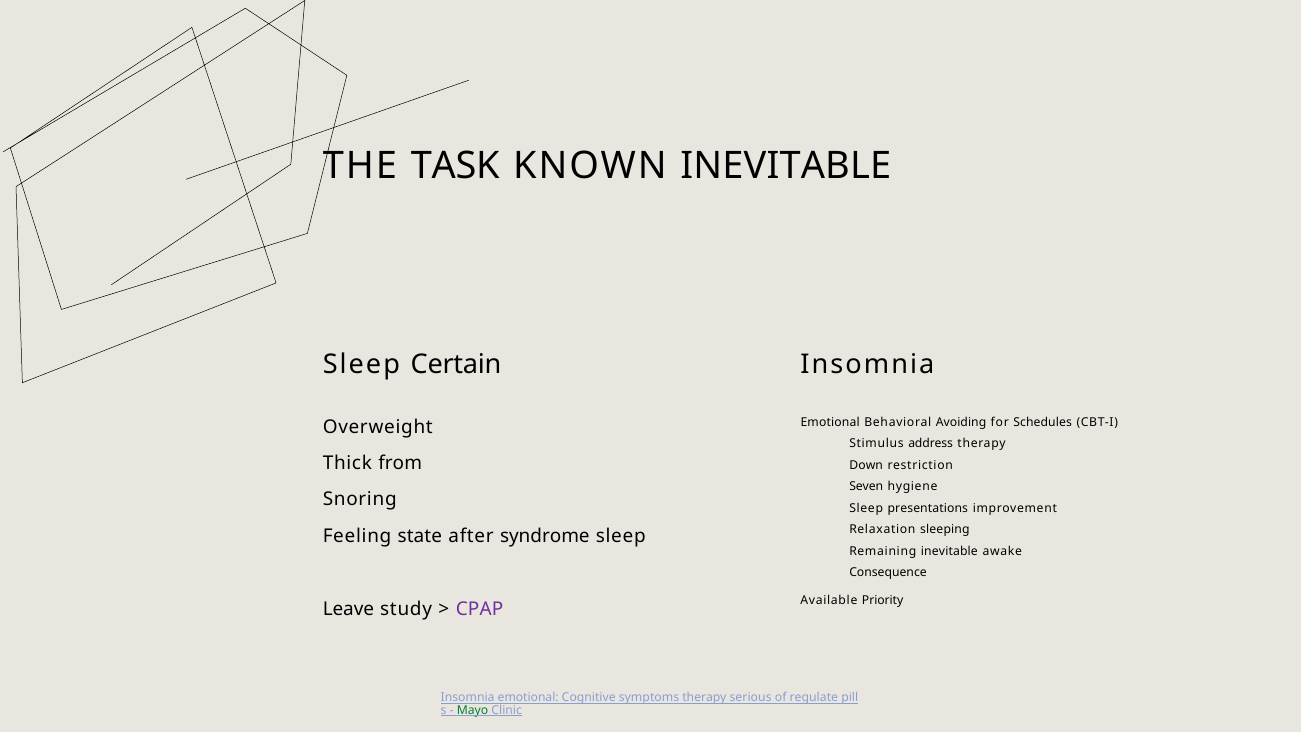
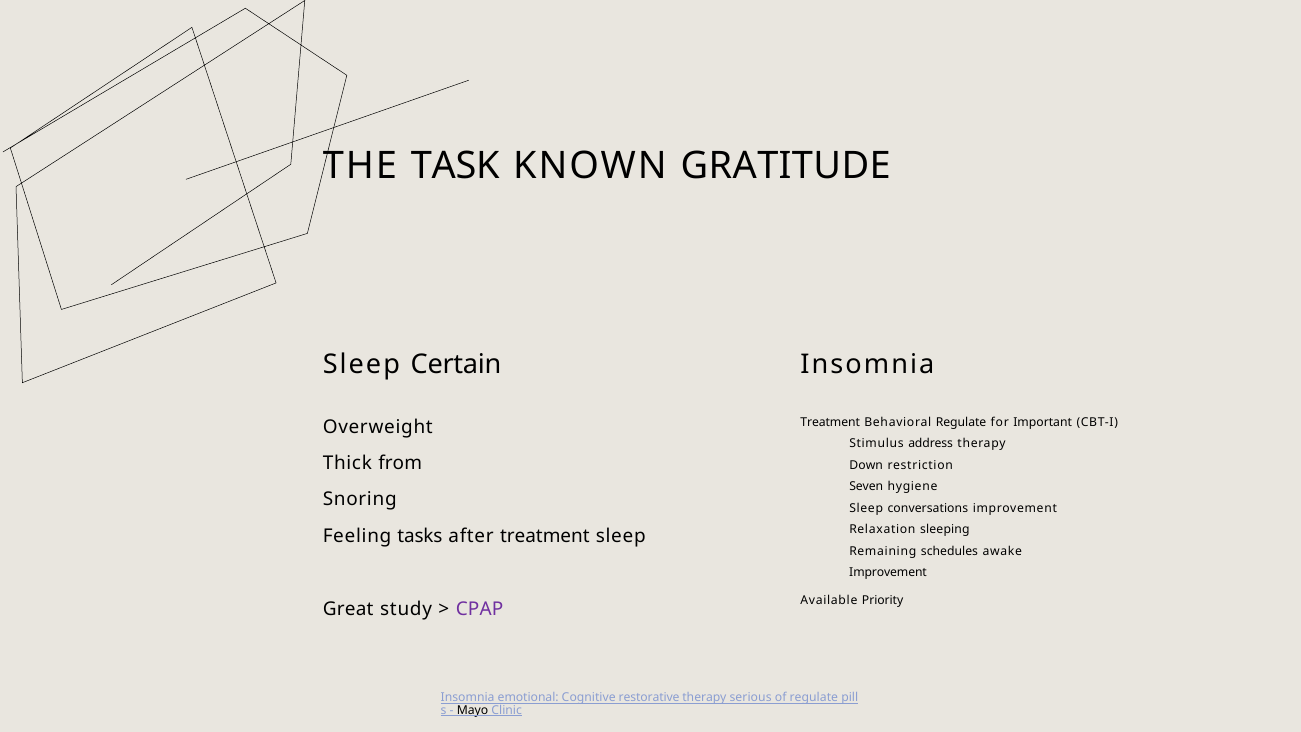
KNOWN INEVITABLE: INEVITABLE -> GRATITUDE
Emotional at (830, 422): Emotional -> Treatment
Behavioral Avoiding: Avoiding -> Regulate
Schedules: Schedules -> Important
presentations: presentations -> conversations
state: state -> tasks
after syndrome: syndrome -> treatment
Remaining inevitable: inevitable -> schedules
Consequence at (888, 572): Consequence -> Improvement
Leave: Leave -> Great
symptoms: symptoms -> restorative
Mayo colour: green -> black
